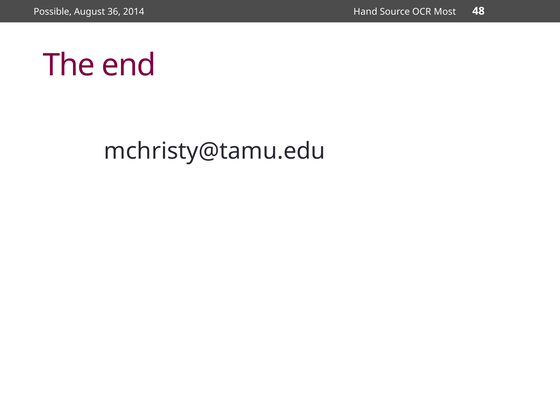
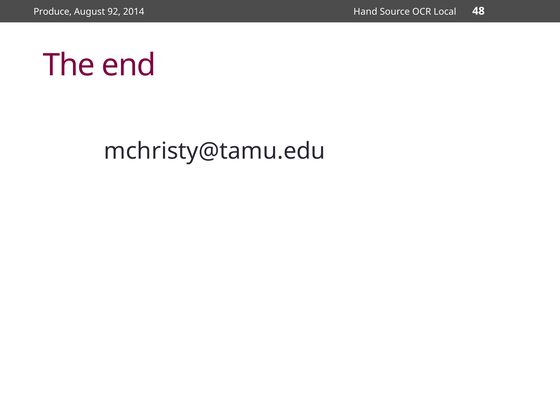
Possible: Possible -> Produce
36: 36 -> 92
Most: Most -> Local
